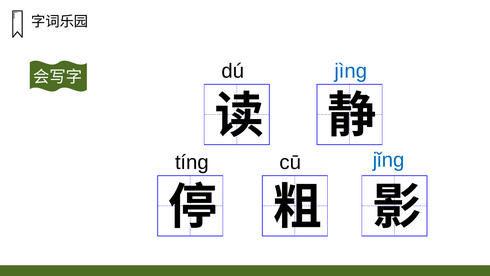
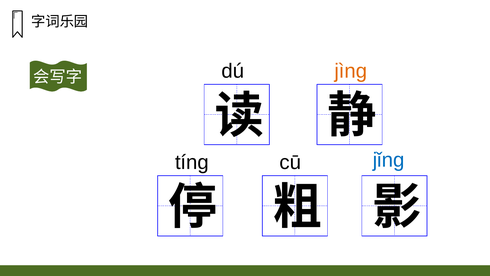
jìnɡ colour: blue -> orange
